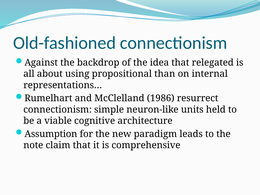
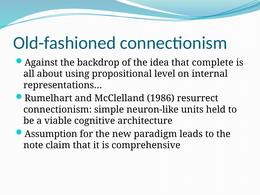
relegated: relegated -> complete
than: than -> level
